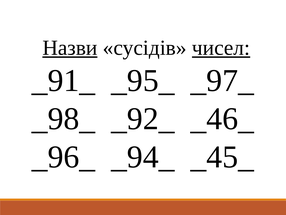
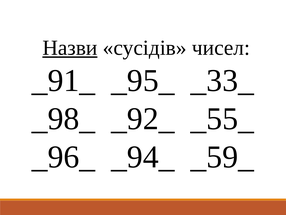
чисел underline: present -> none
_97_: _97_ -> _33_
_46_: _46_ -> _55_
_45_: _45_ -> _59_
